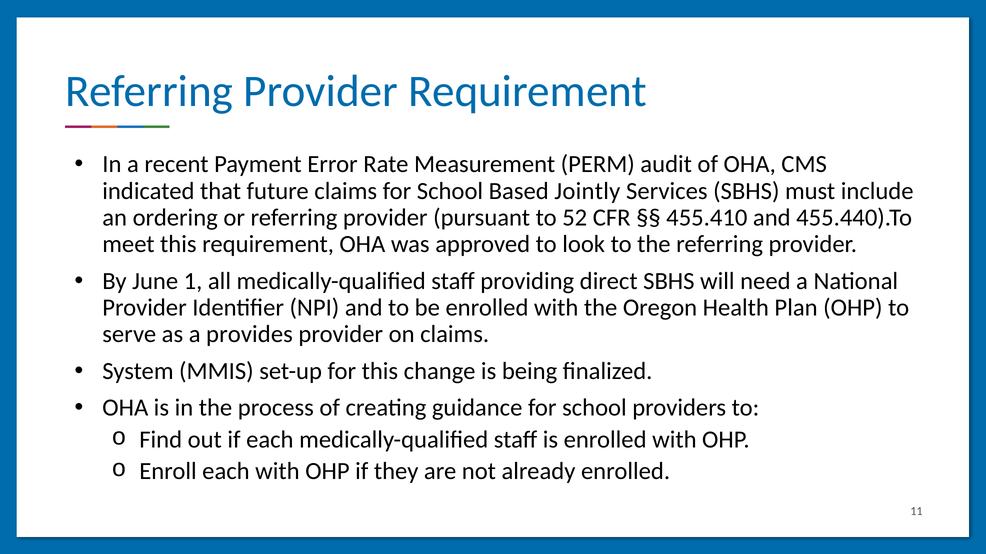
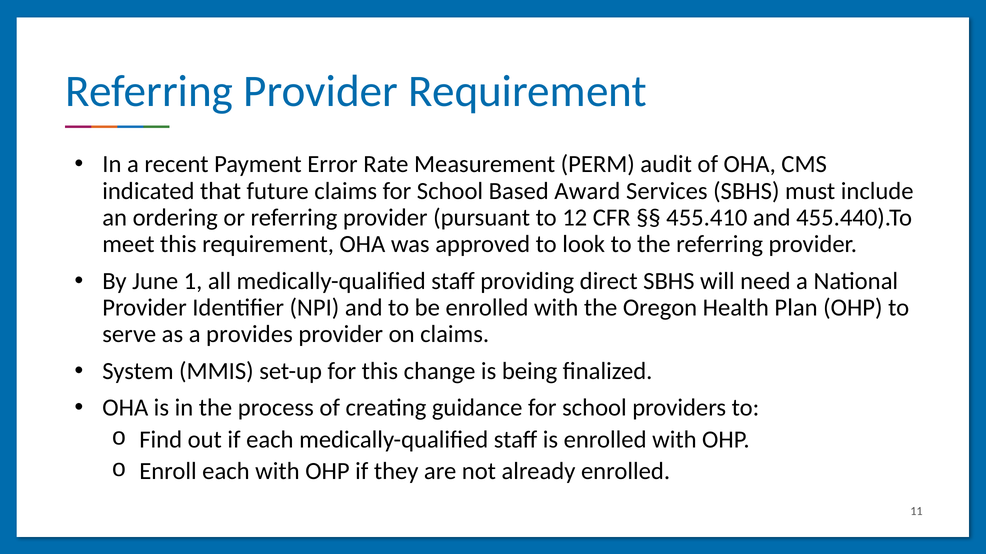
Jointly: Jointly -> Award
52: 52 -> 12
